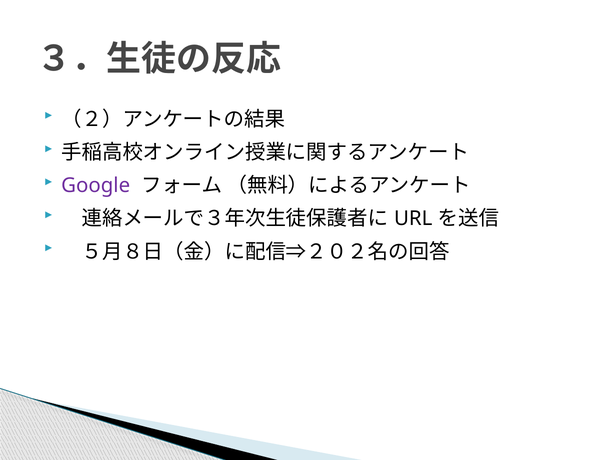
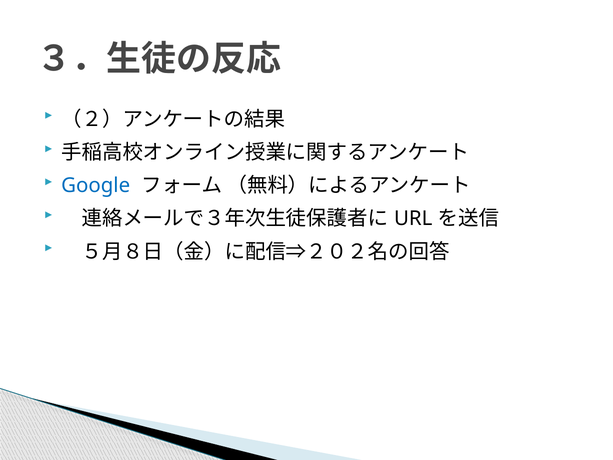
Google colour: purple -> blue
